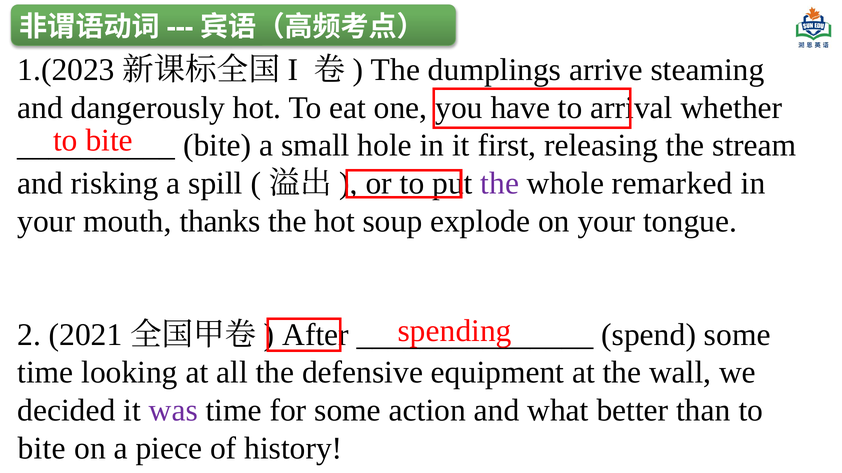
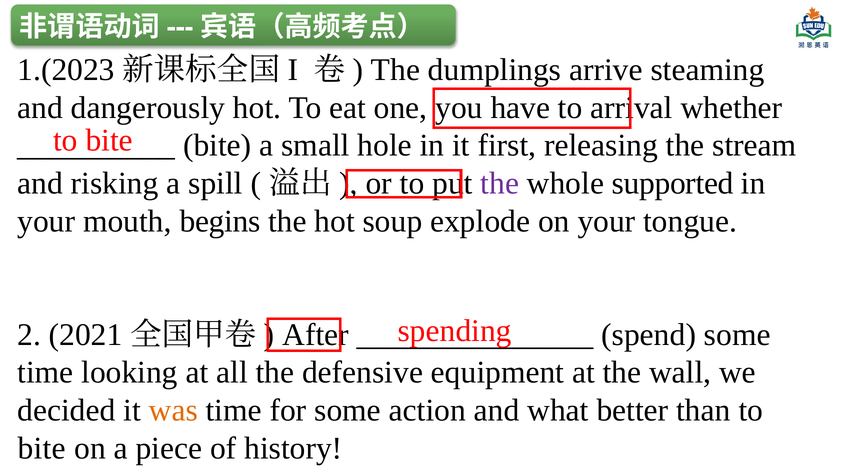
remarked: remarked -> supported
thanks: thanks -> begins
was colour: purple -> orange
